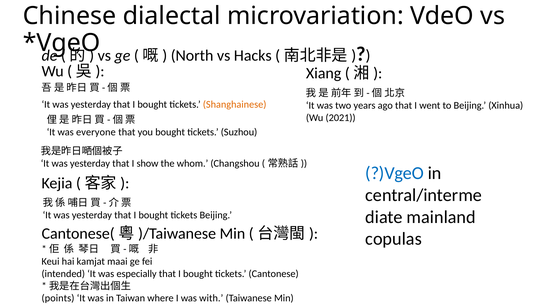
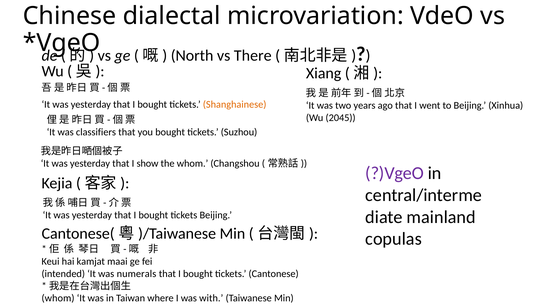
Hacks: Hacks -> There
2021: 2021 -> 2045
everyone: everyone -> classifiers
?)VgeO colour: blue -> purple
especially: especially -> numerals
points at (58, 298): points -> whom
